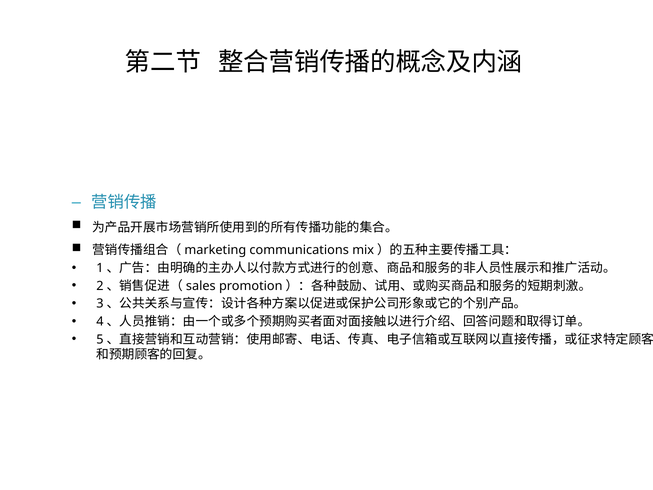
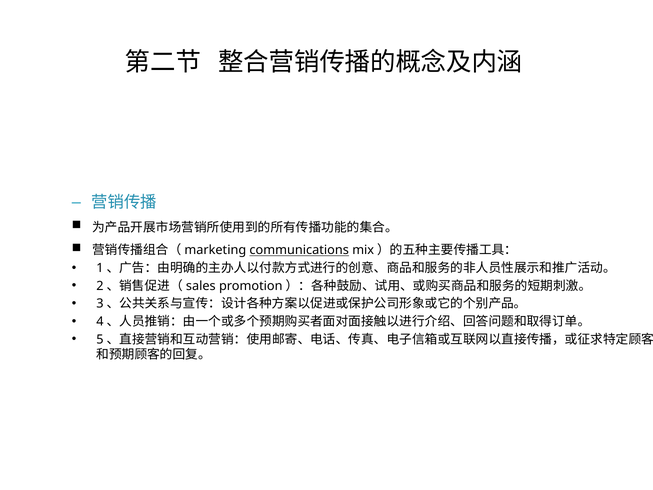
communications underline: none -> present
